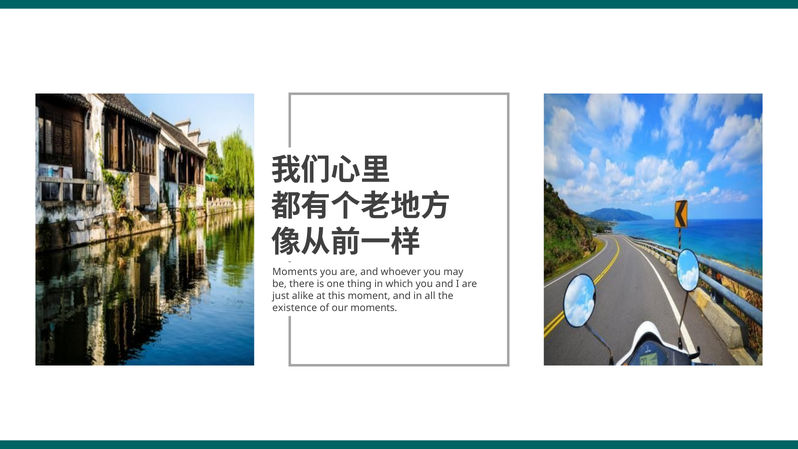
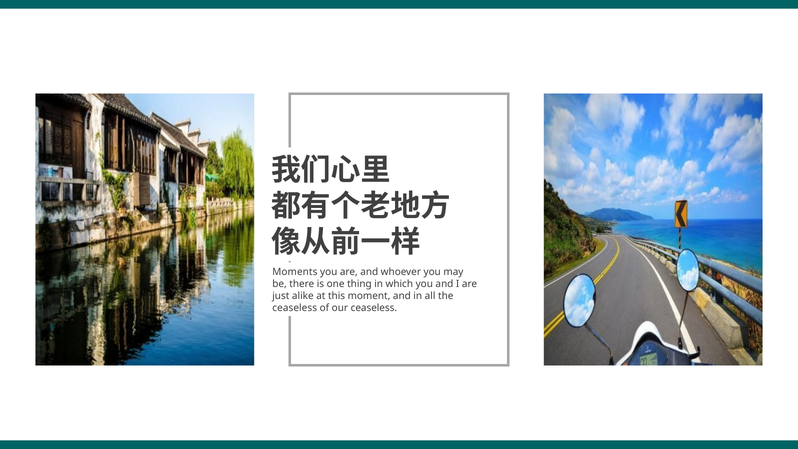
existence at (295, 308): existence -> ceaseless
our moments: moments -> ceaseless
